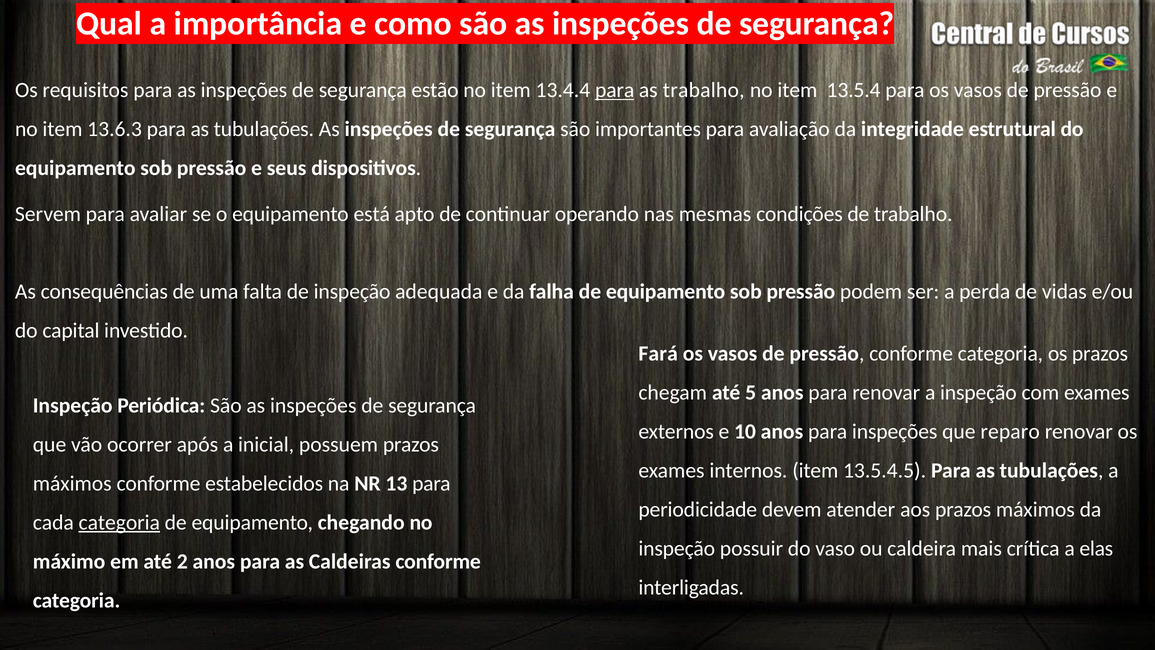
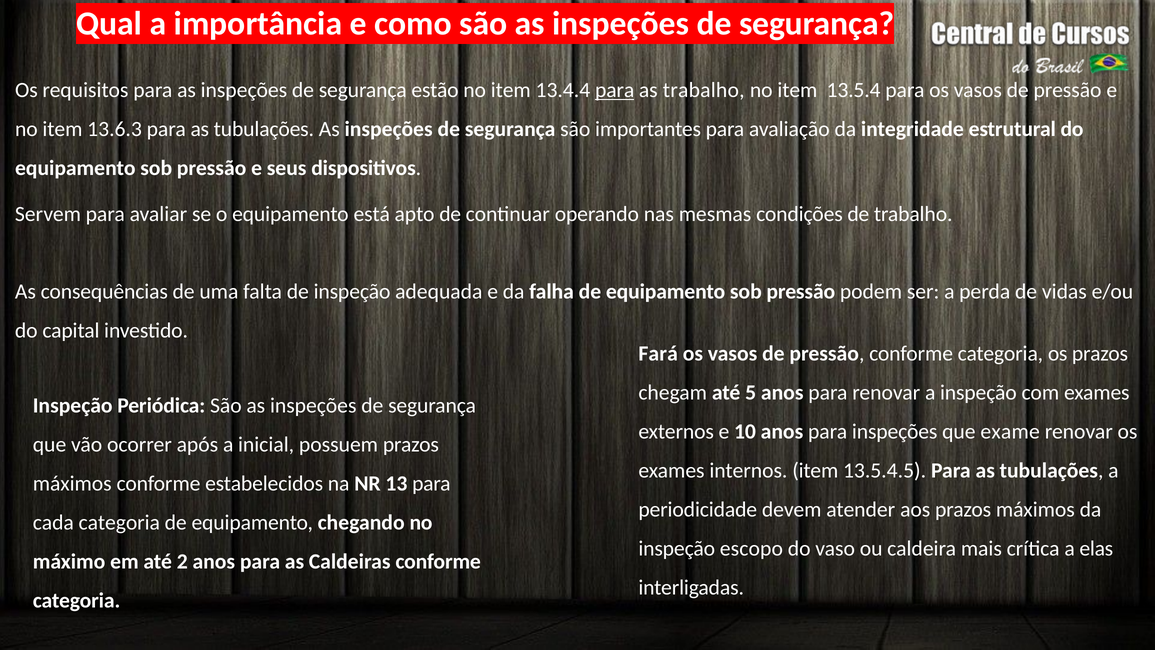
reparo: reparo -> exame
categoria at (119, 522) underline: present -> none
possuir: possuir -> escopo
